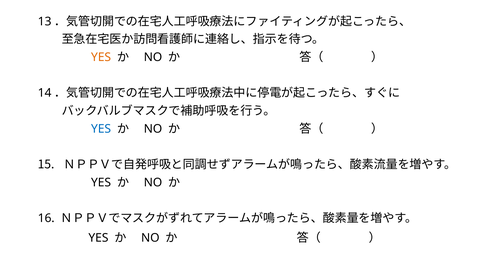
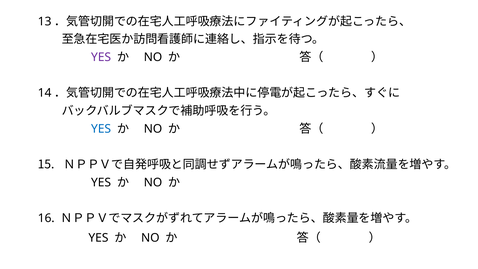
YES at (101, 57) colour: orange -> purple
